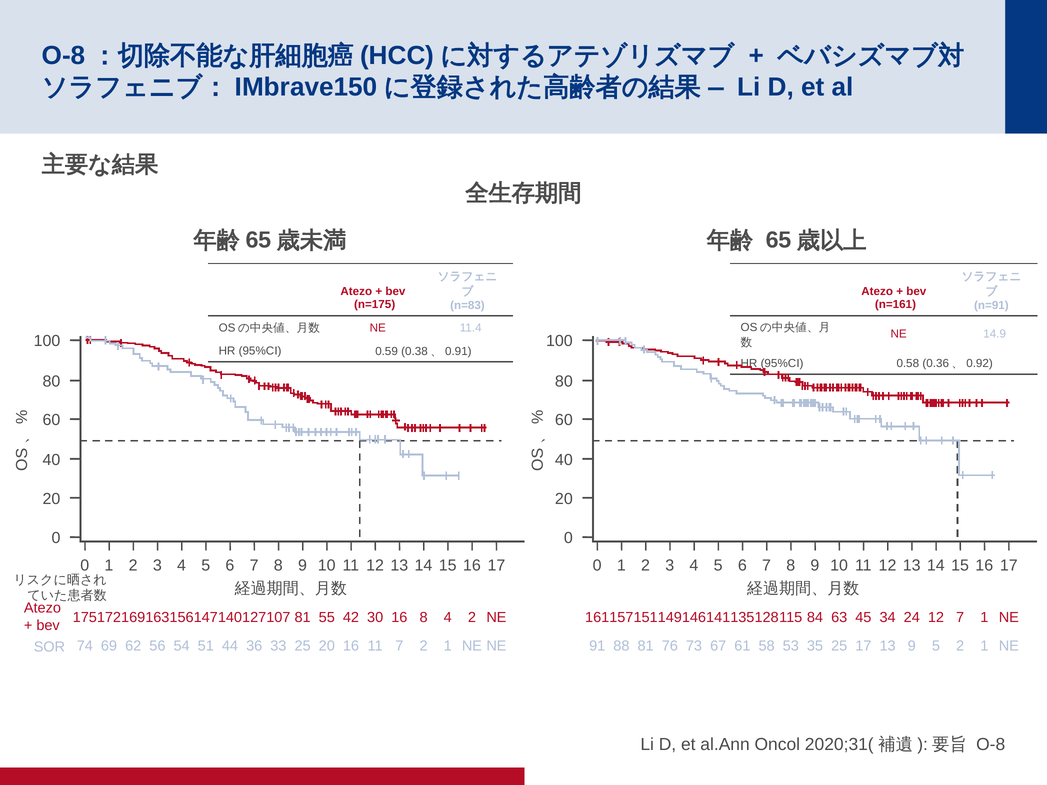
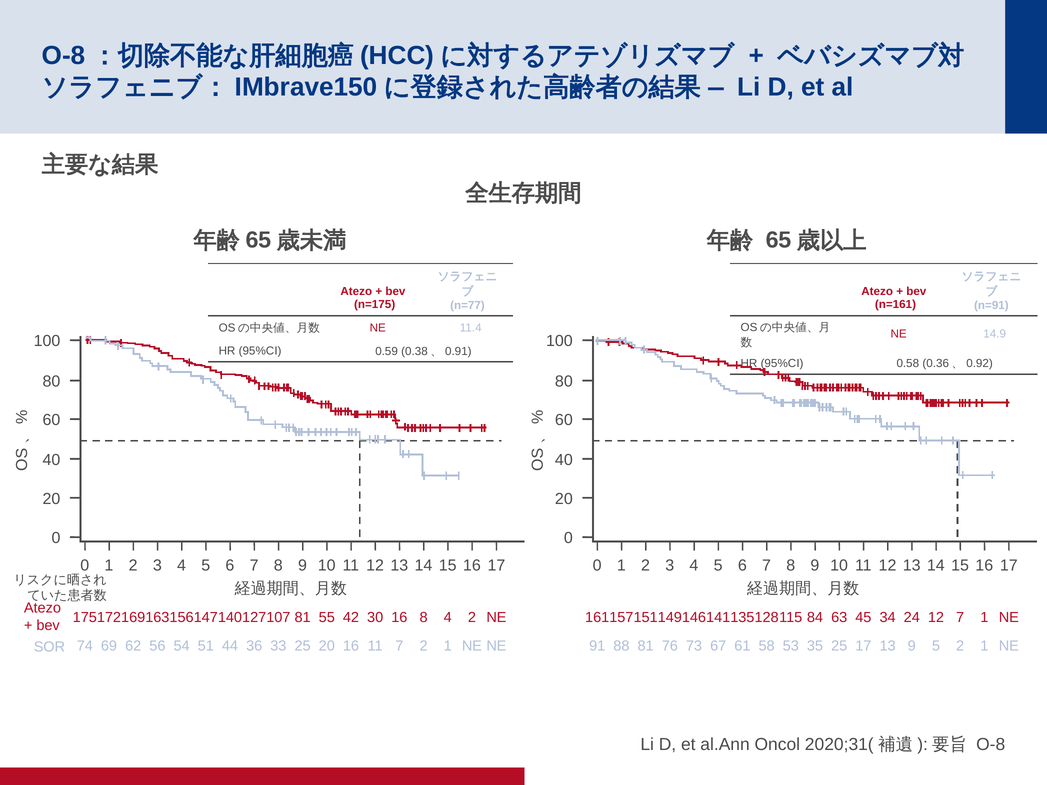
n=83: n=83 -> n=77
